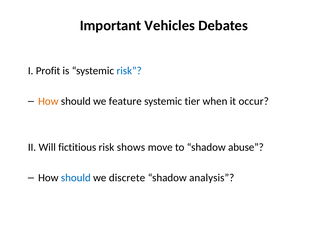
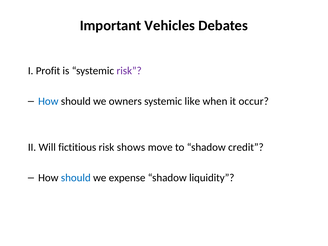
risk at (129, 71) colour: blue -> purple
How at (48, 101) colour: orange -> blue
feature: feature -> owners
tier: tier -> like
abuse: abuse -> credit
discrete: discrete -> expense
analysis: analysis -> liquidity
